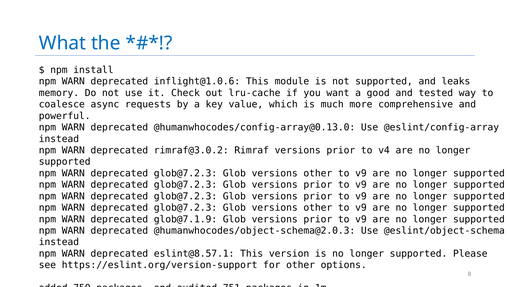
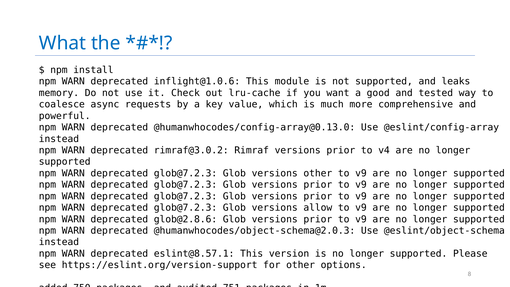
other at (318, 208): other -> allow
glob@7.1.9: glob@7.1.9 -> glob@2.8.6
